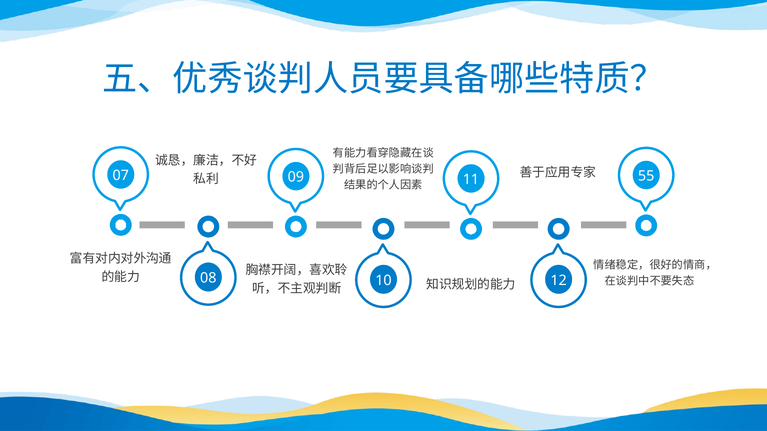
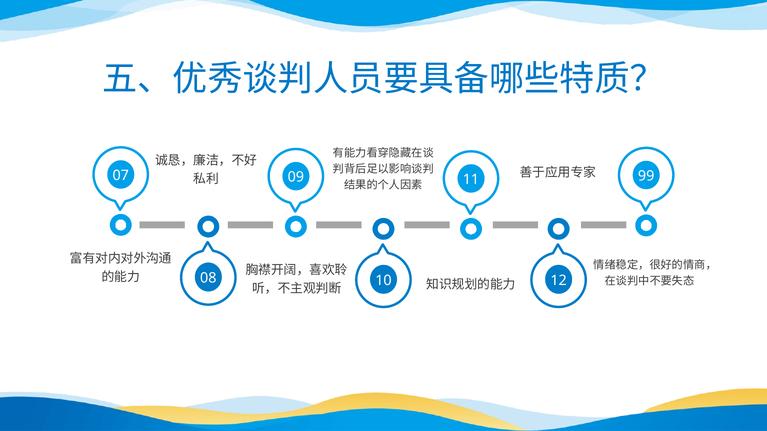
55: 55 -> 99
